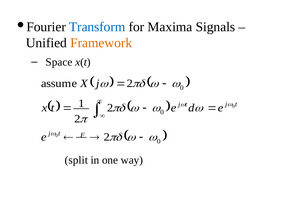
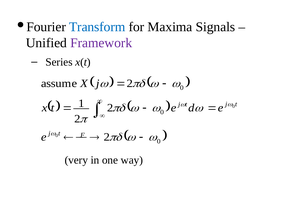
Framework colour: orange -> purple
Space: Space -> Series
split: split -> very
